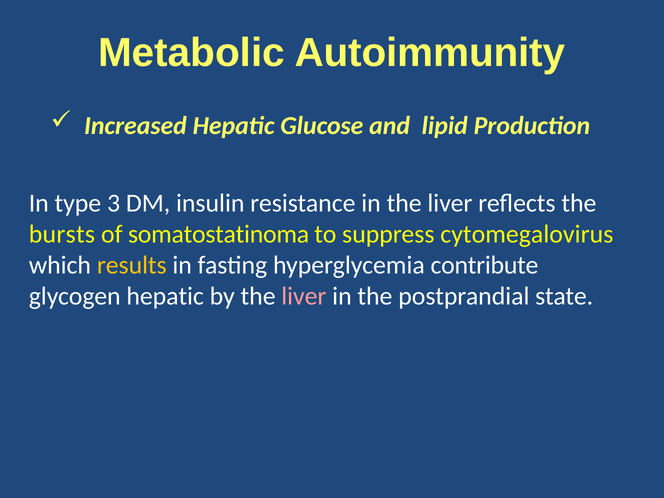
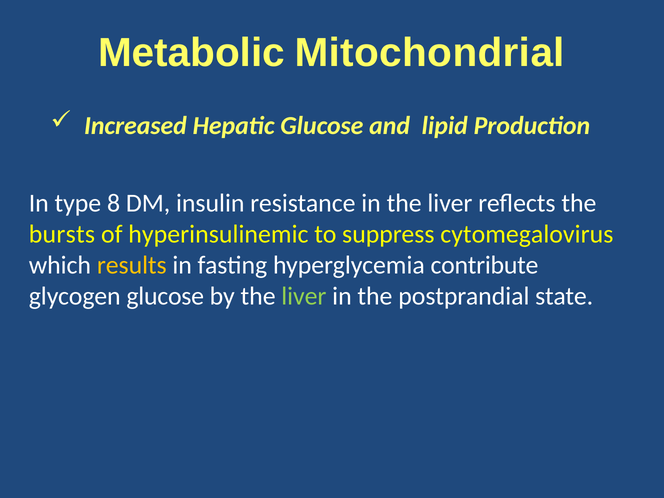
Autoimmunity: Autoimmunity -> Mitochondrial
3: 3 -> 8
somatostatinoma: somatostatinoma -> hyperinsulinemic
glycogen hepatic: hepatic -> glucose
liver at (304, 296) colour: pink -> light green
